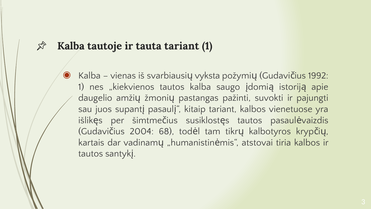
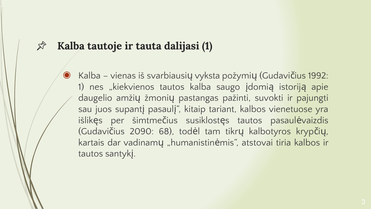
tauta tariant: tariant -> dalijasi
2004: 2004 -> 2090
